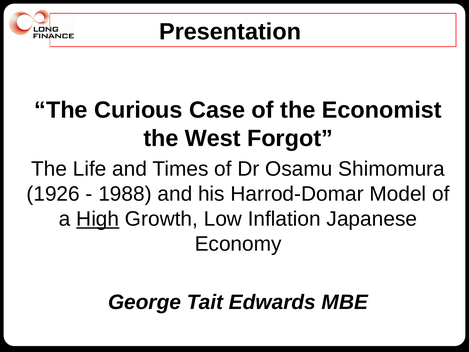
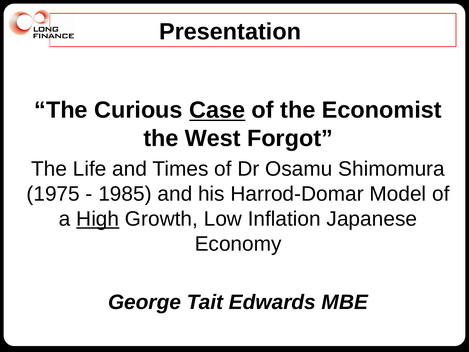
Case underline: none -> present
1926: 1926 -> 1975
1988: 1988 -> 1985
